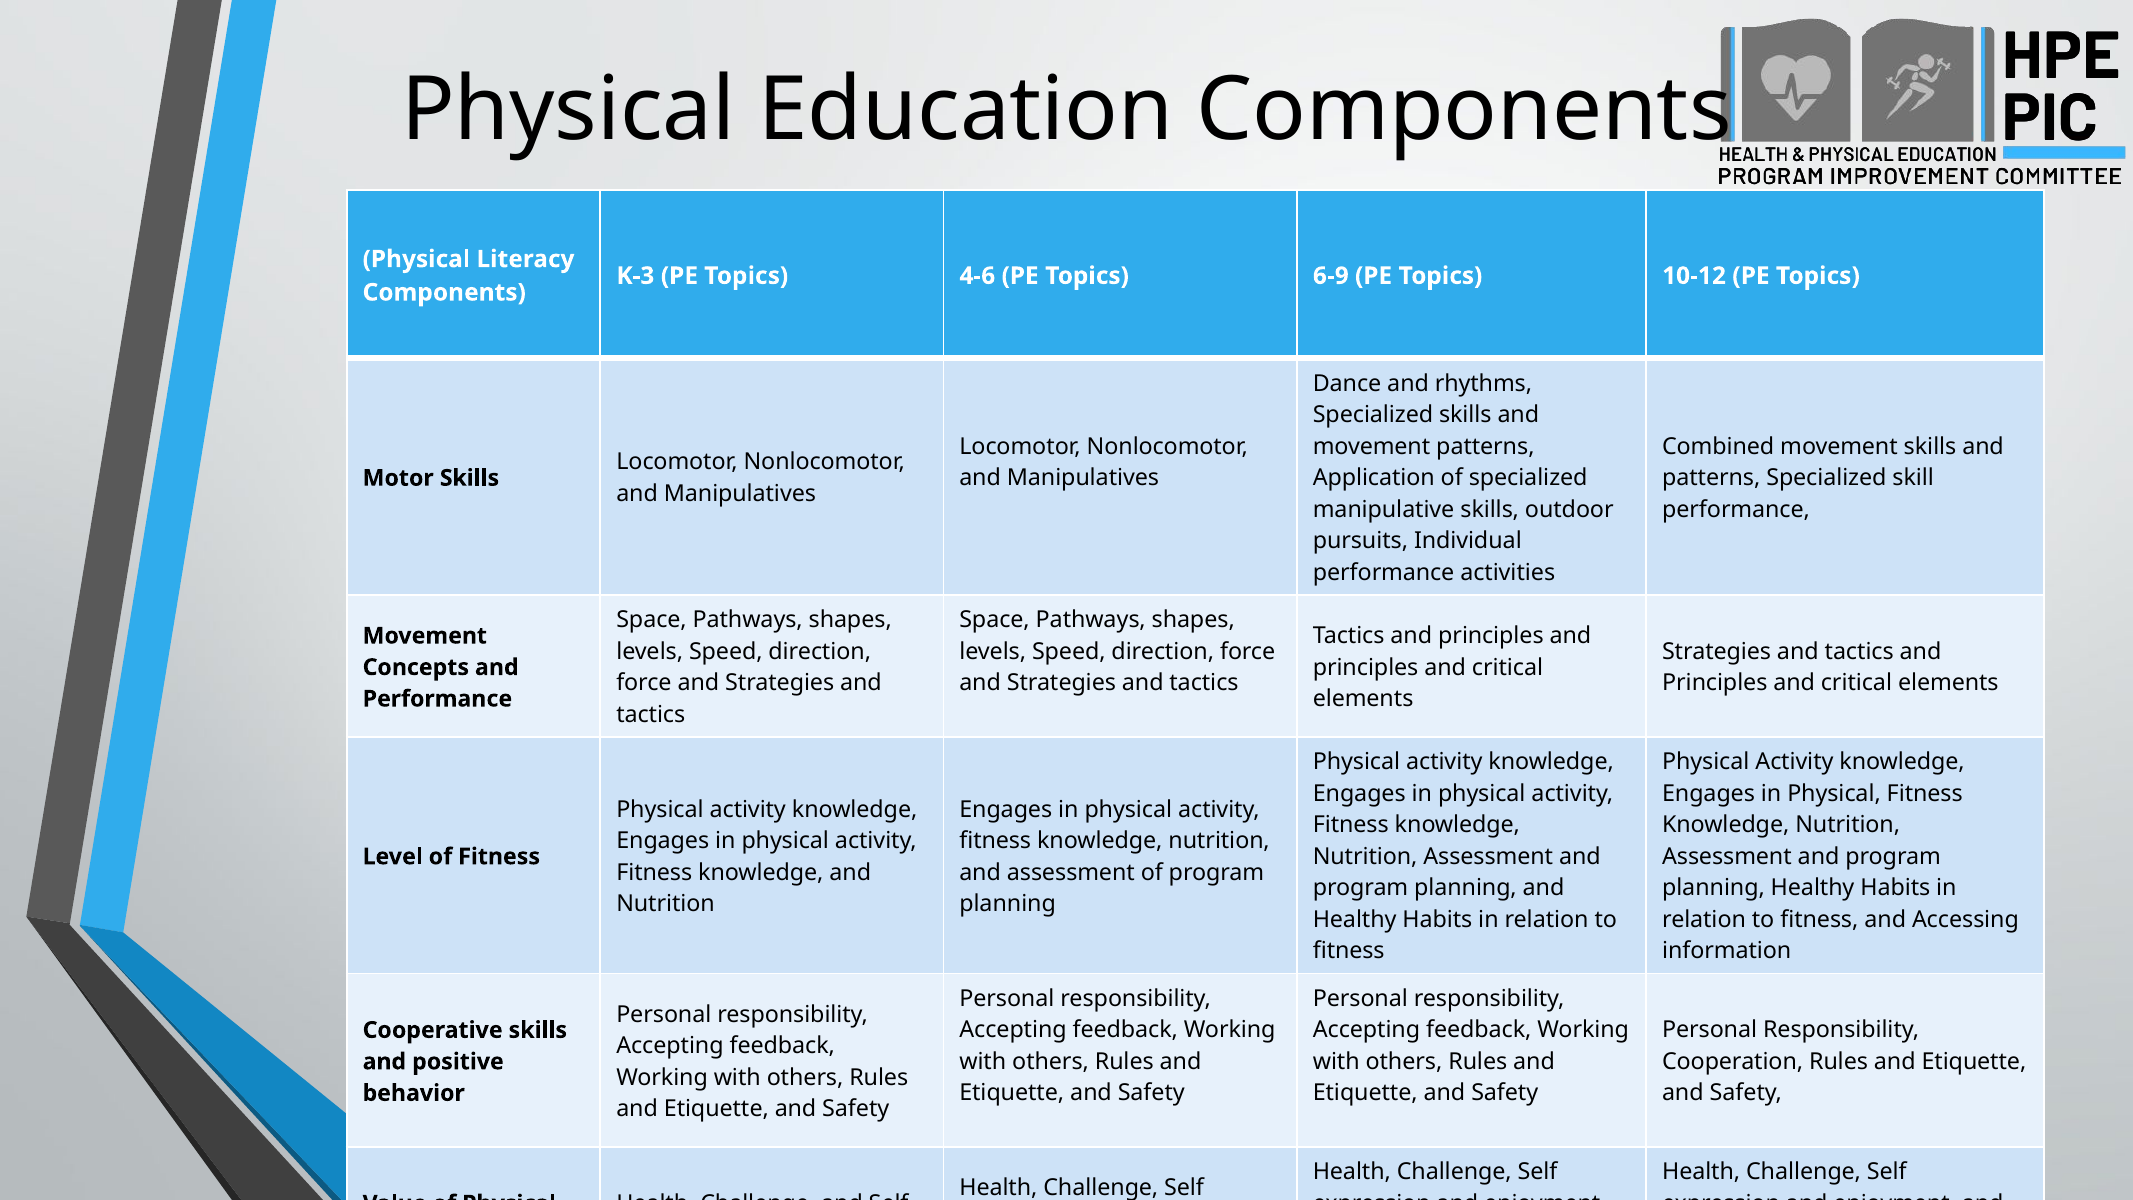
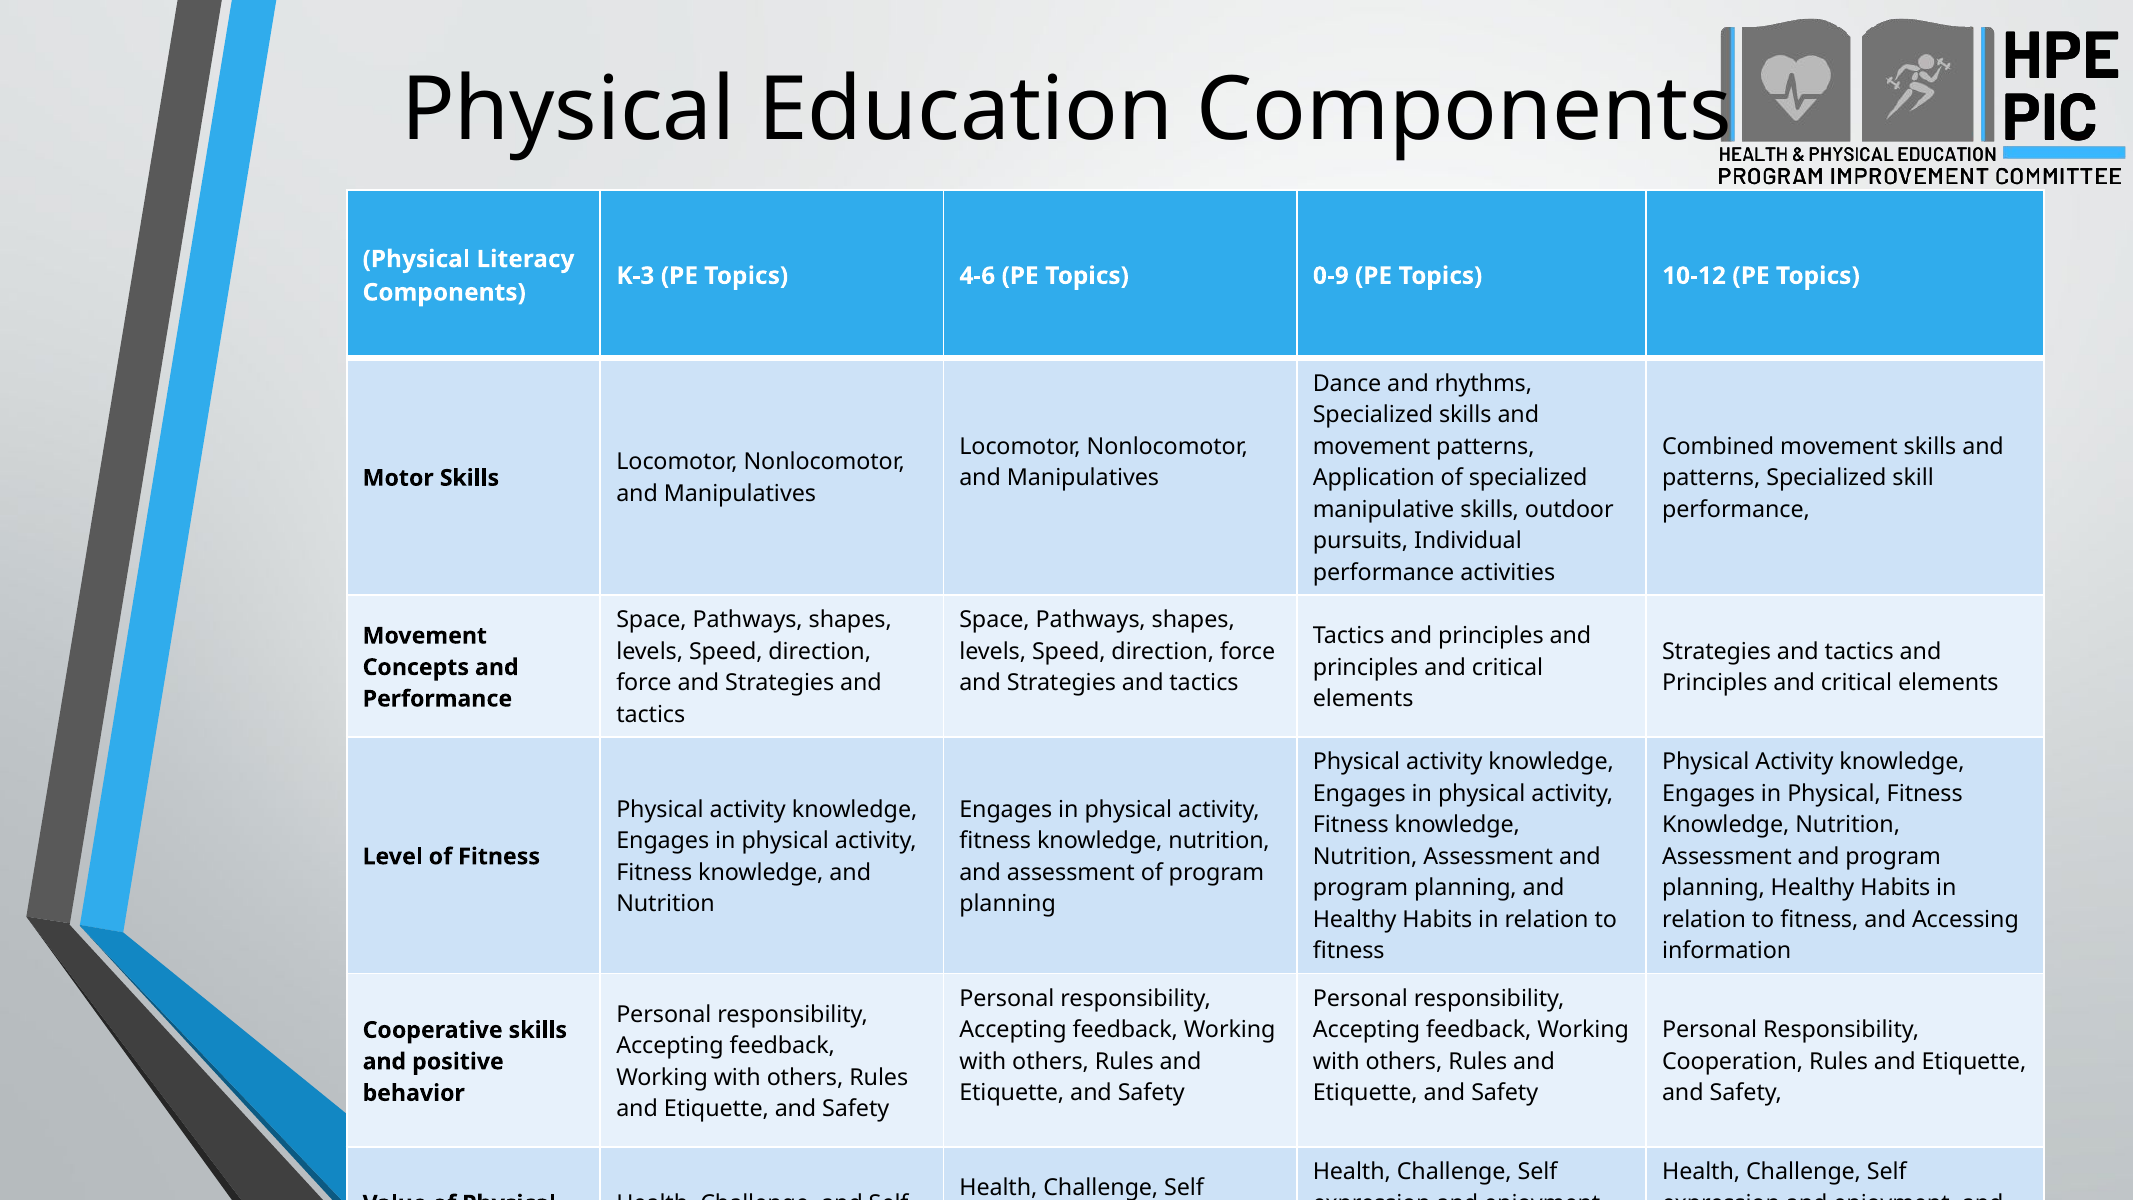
6-9: 6-9 -> 0-9
